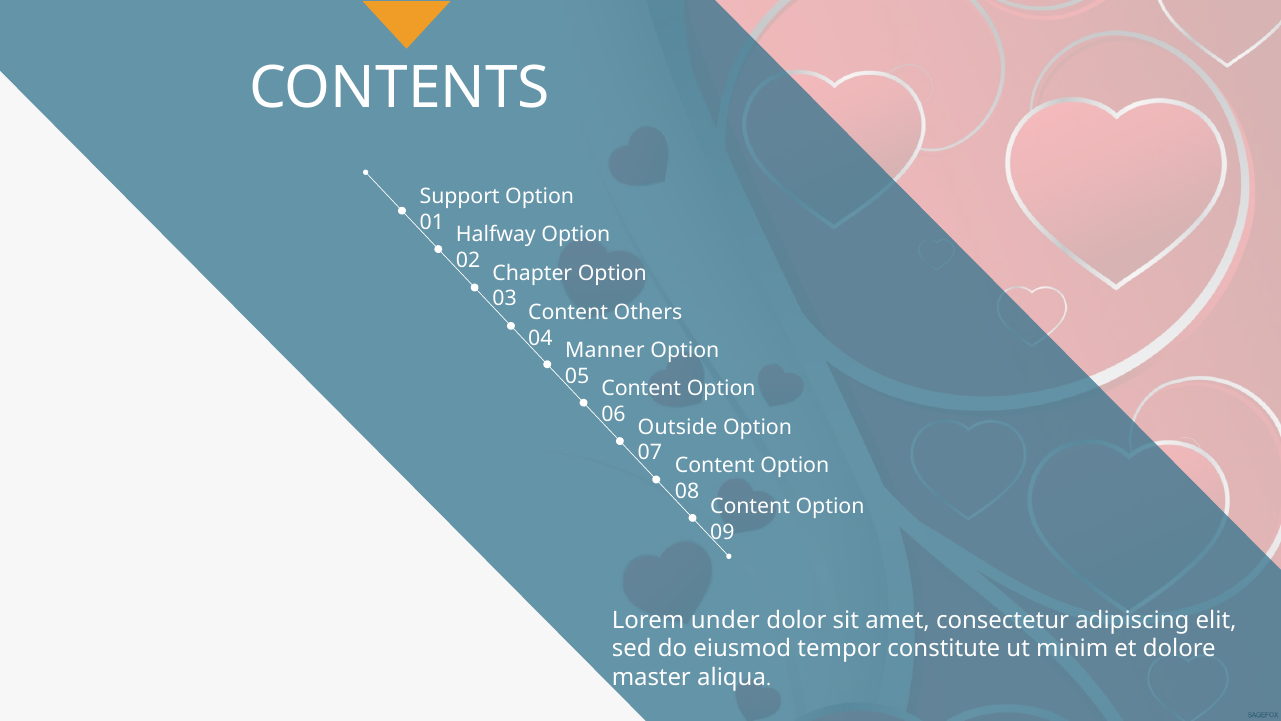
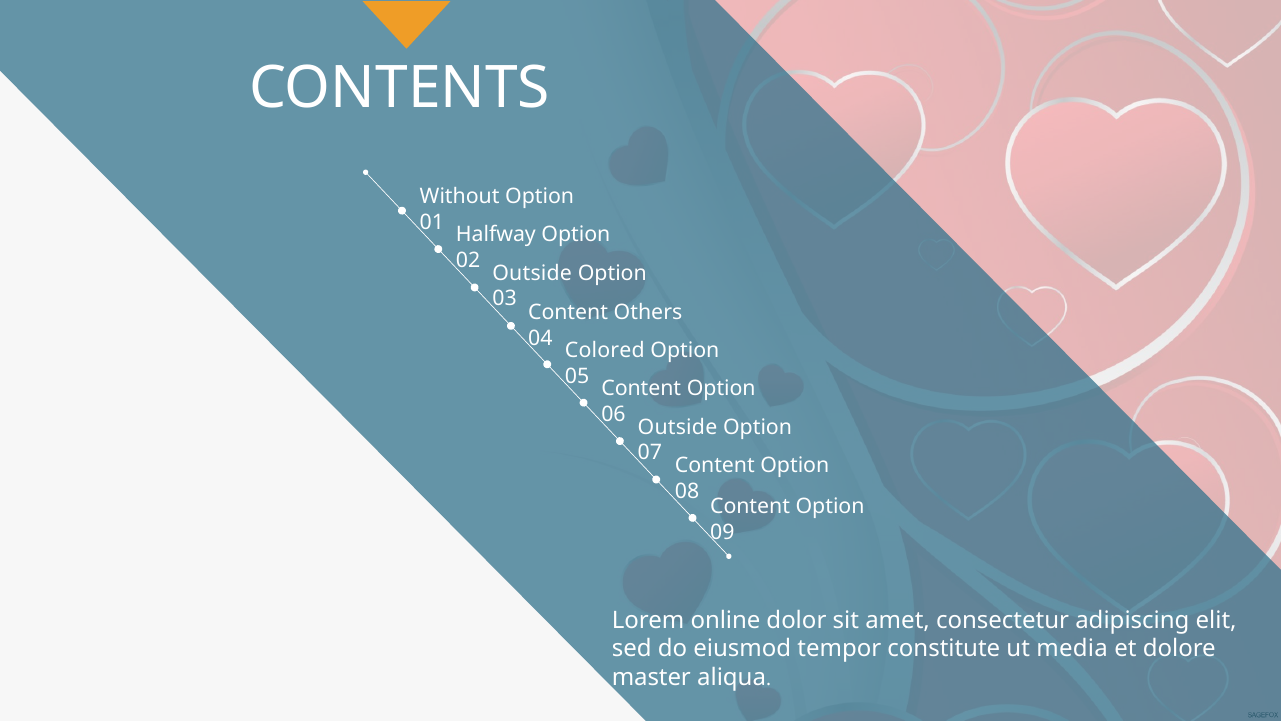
Support: Support -> Without
Chapter at (532, 273): Chapter -> Outside
Manner: Manner -> Colored
under: under -> online
minim: minim -> media
